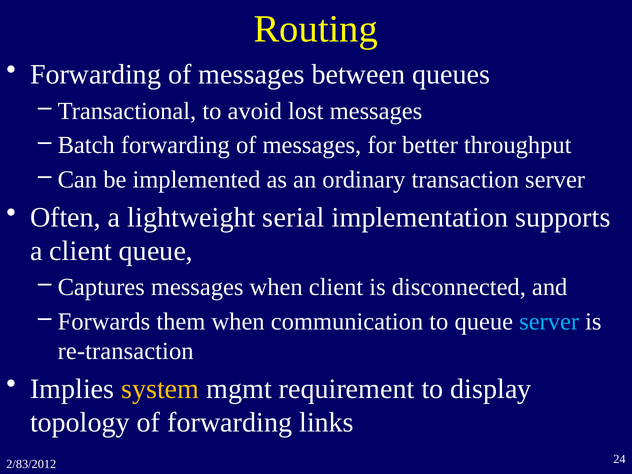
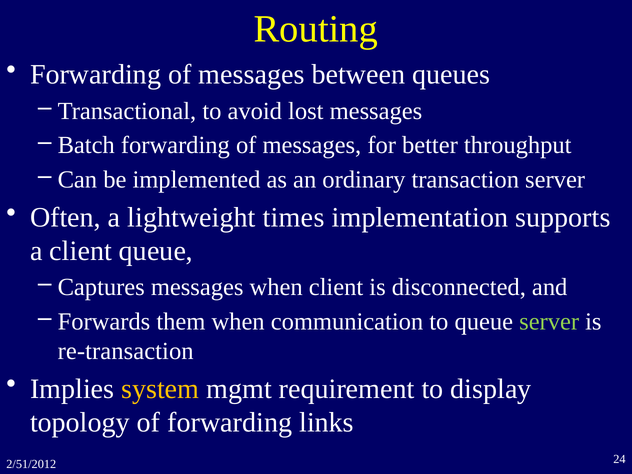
serial: serial -> times
server at (549, 322) colour: light blue -> light green
2/83/2012: 2/83/2012 -> 2/51/2012
